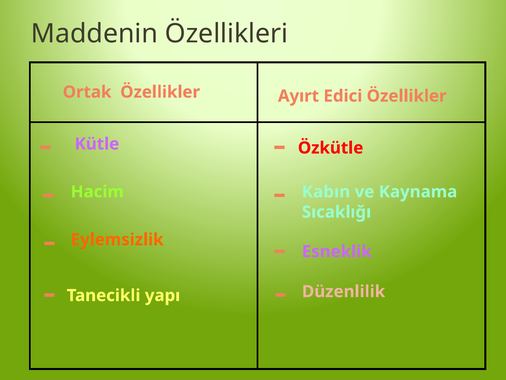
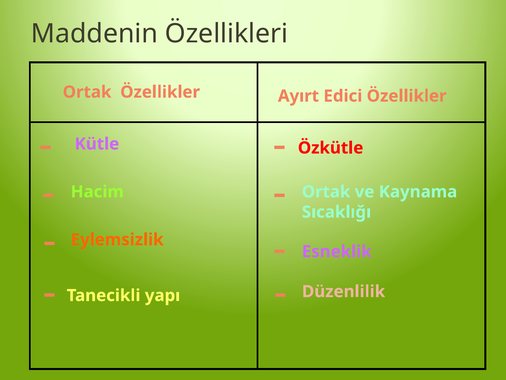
Kabın at (326, 192): Kabın -> Ortak
